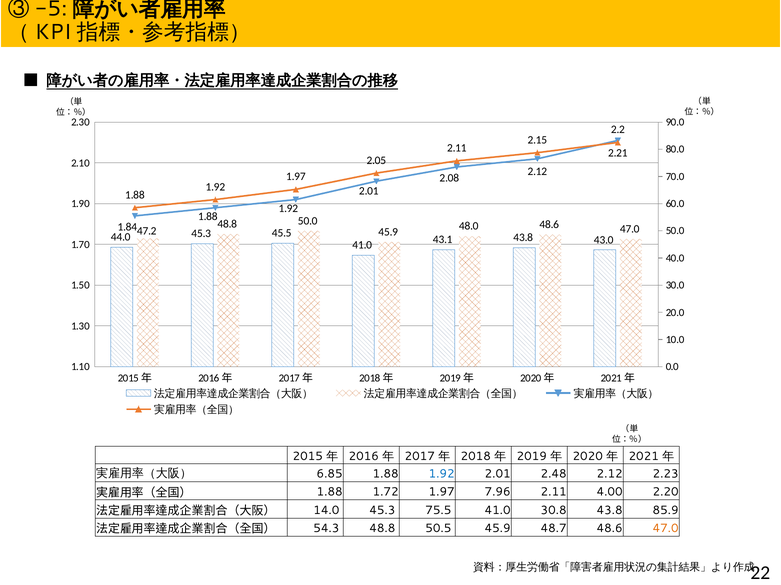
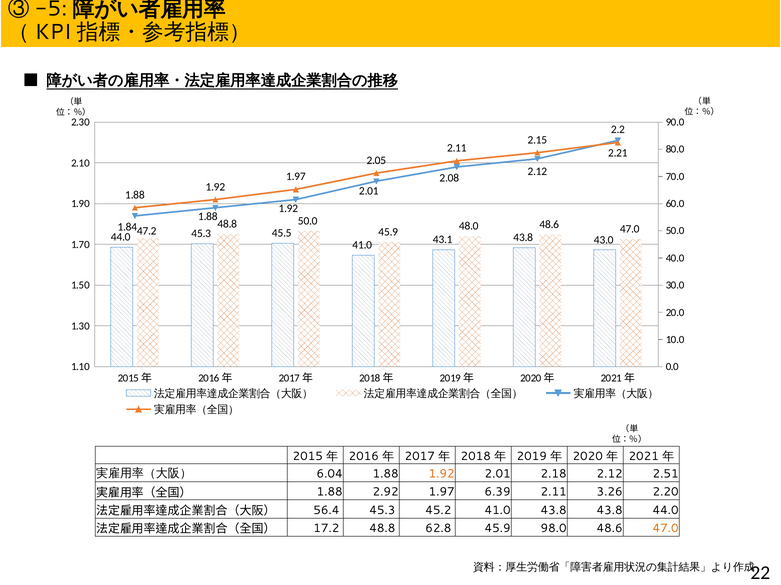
6.85: 6.85 -> 6.04
1.92 at (442, 475) colour: blue -> orange
2.48: 2.48 -> 2.18
2.23: 2.23 -> 2.51
1.72: 1.72 -> 2.92
7.96: 7.96 -> 6.39
4.00: 4.00 -> 3.26
14.0: 14.0 -> 56.4
75.5: 75.5 -> 45.2
41.0 30.8: 30.8 -> 43.8
43.8 85.9: 85.9 -> 44.0
54.3: 54.3 -> 17.2
50.5: 50.5 -> 62.8
48.7: 48.7 -> 98.0
